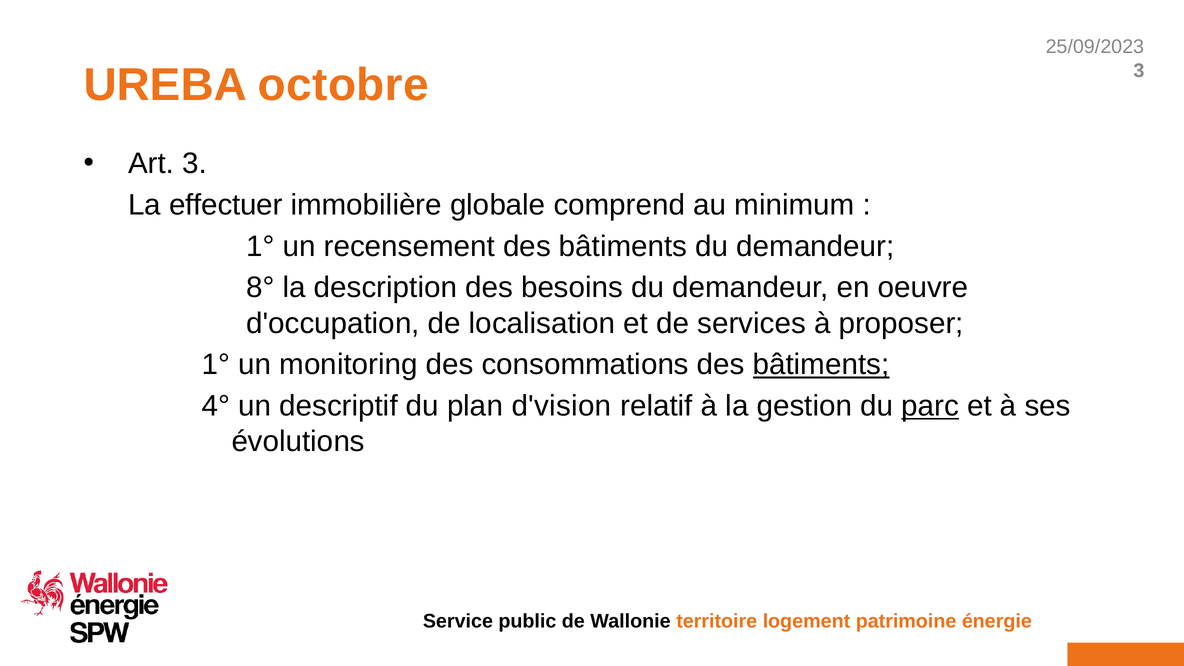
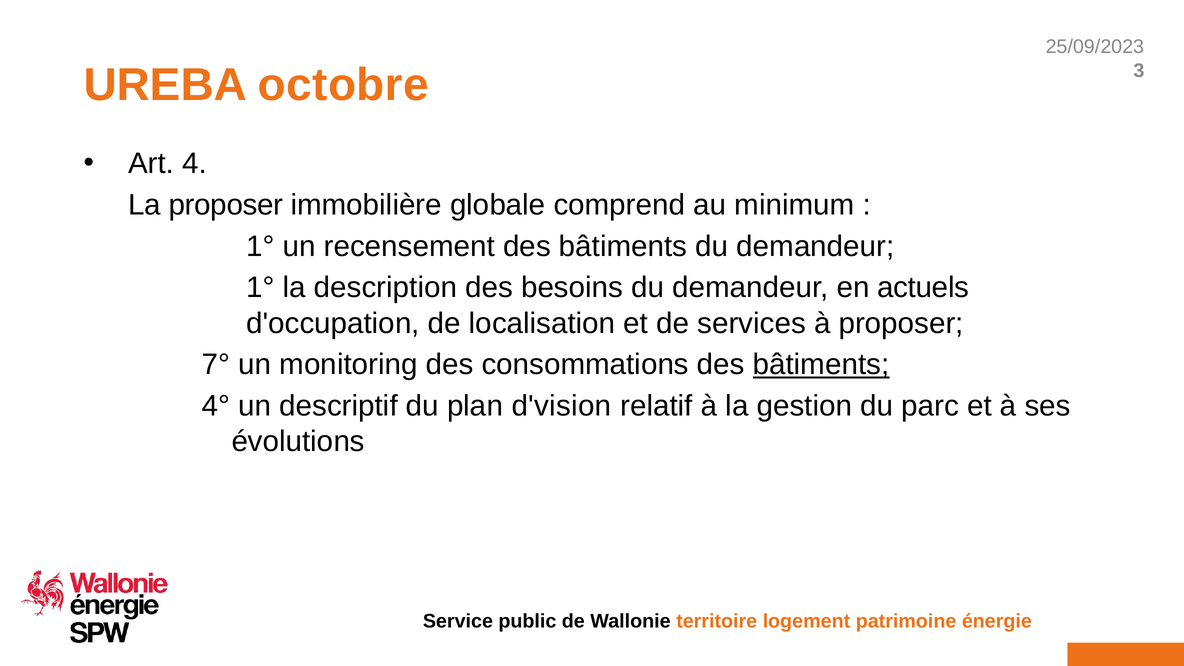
Art 3: 3 -> 4
La effectuer: effectuer -> proposer
8° at (261, 288): 8° -> 1°
oeuvre: oeuvre -> actuels
1° at (216, 365): 1° -> 7°
parc underline: present -> none
